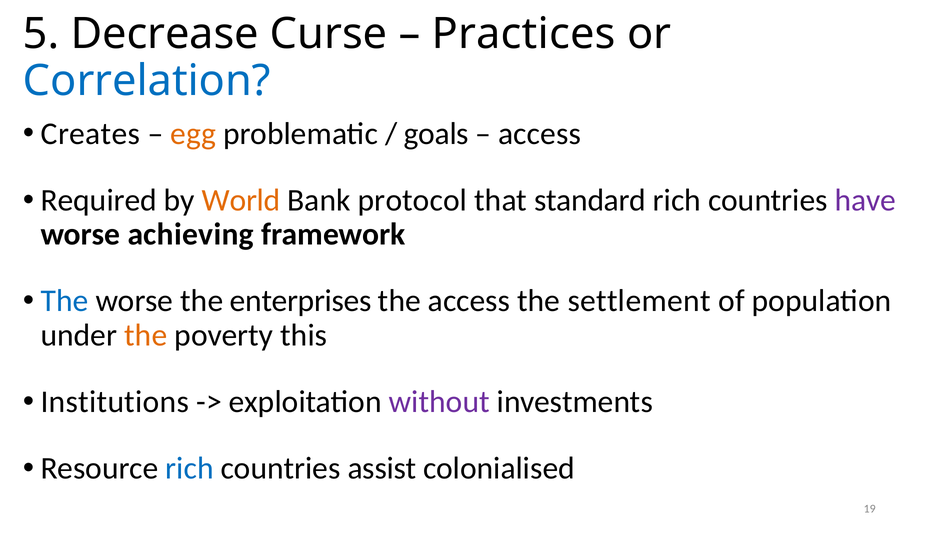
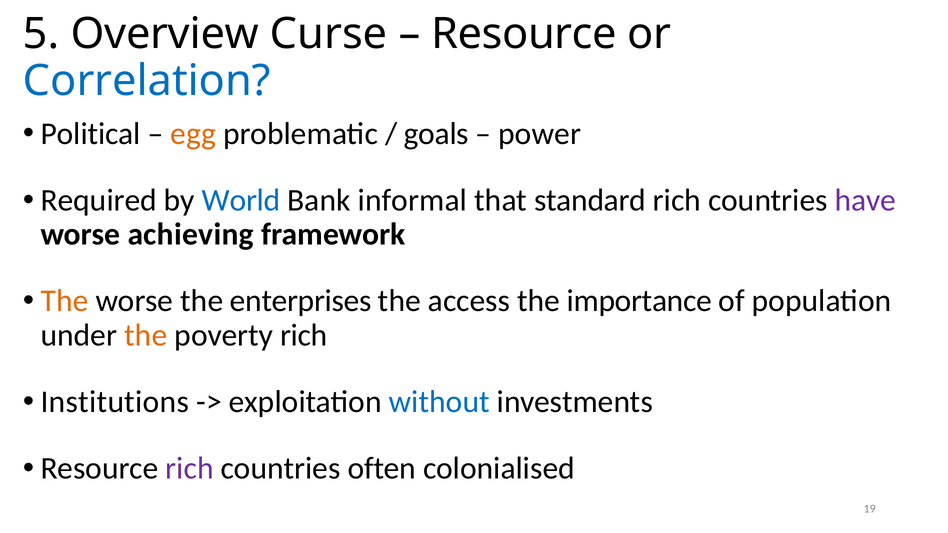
Decrease: Decrease -> Overview
Practices at (524, 34): Practices -> Resource
Creates: Creates -> Political
access at (540, 134): access -> power
World colour: orange -> blue
protocol: protocol -> informal
The at (65, 301) colour: blue -> orange
settlement: settlement -> importance
poverty this: this -> rich
without colour: purple -> blue
rich at (190, 469) colour: blue -> purple
assist: assist -> often
